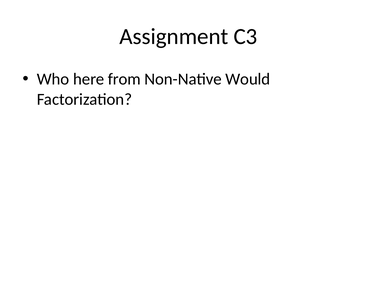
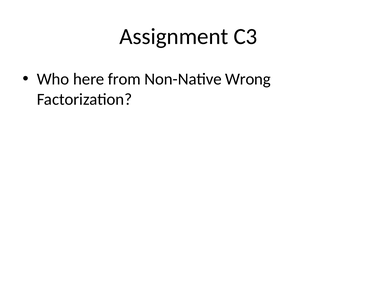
Would: Would -> Wrong
